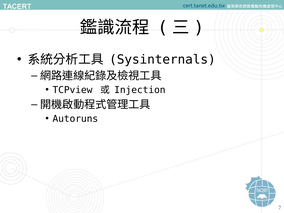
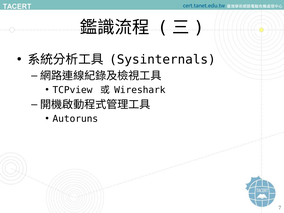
Injection: Injection -> Wireshark
